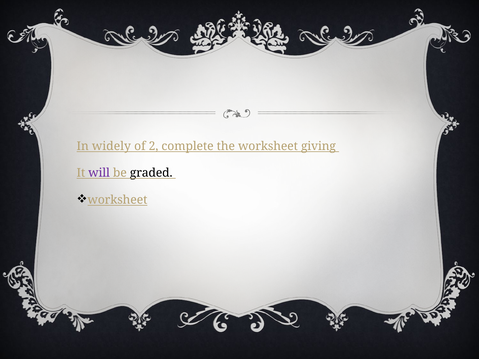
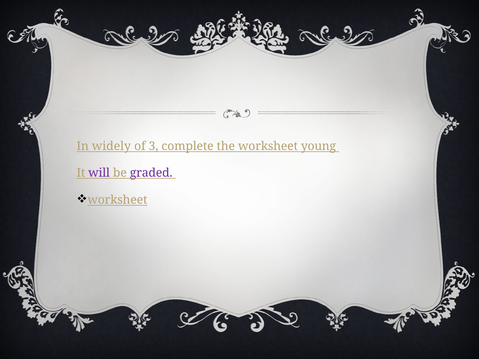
2: 2 -> 3
giving: giving -> young
graded colour: black -> purple
